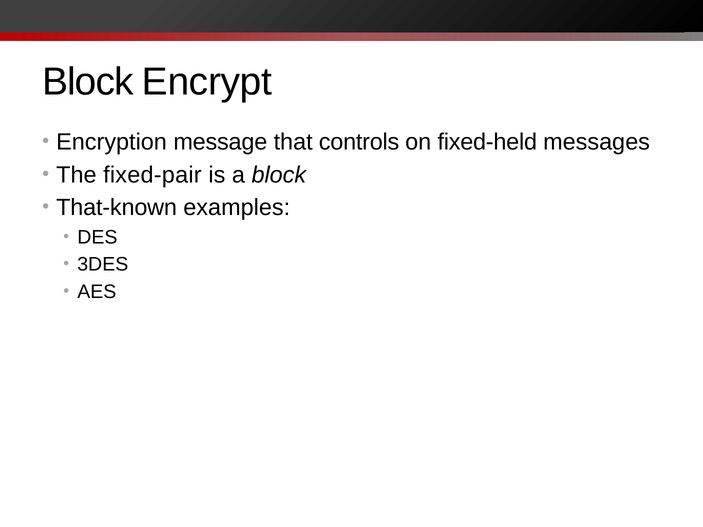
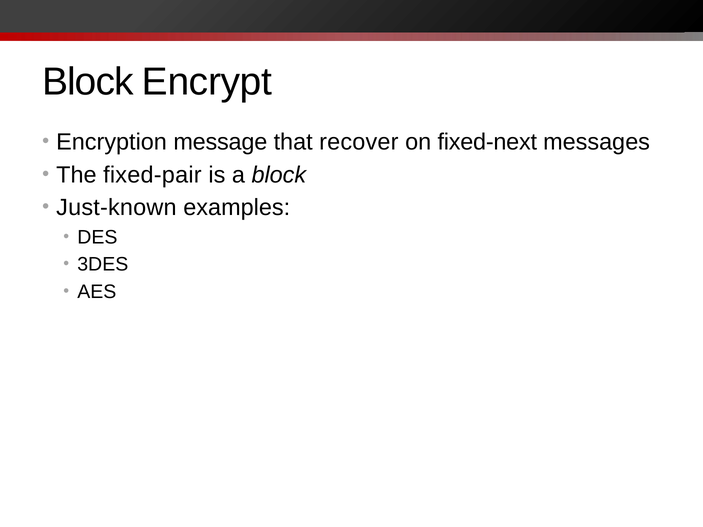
controls: controls -> recover
fixed-held: fixed-held -> fixed-next
That-known: That-known -> Just-known
